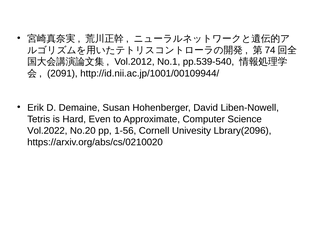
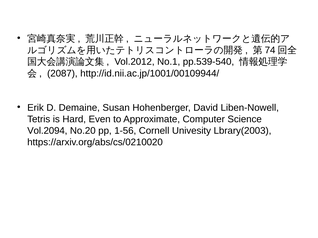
2091: 2091 -> 2087
Vol.2022: Vol.2022 -> Vol.2094
Lbrary(2096: Lbrary(2096 -> Lbrary(2003
